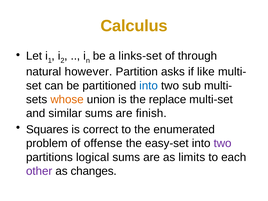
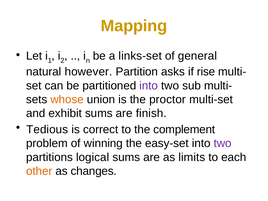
Calculus: Calculus -> Mapping
through: through -> general
like: like -> rise
into at (149, 86) colour: blue -> purple
replace: replace -> proctor
similar: similar -> exhibit
Squares: Squares -> Tedious
enumerated: enumerated -> complement
offense: offense -> winning
other colour: purple -> orange
